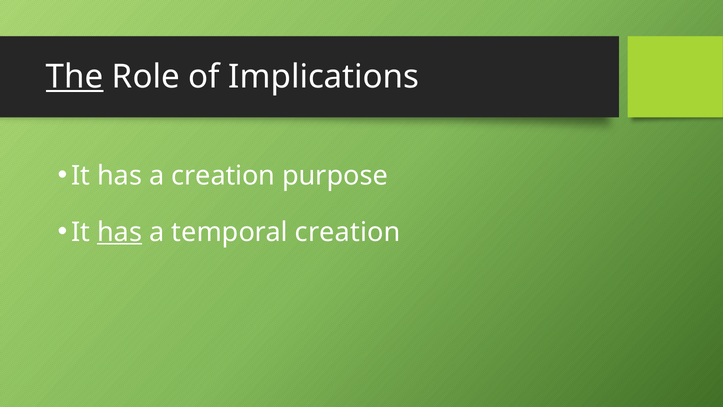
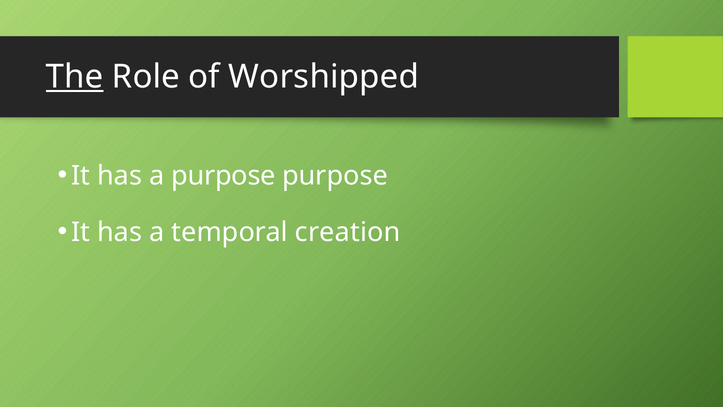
Implications: Implications -> Worshipped
a creation: creation -> purpose
has at (120, 232) underline: present -> none
